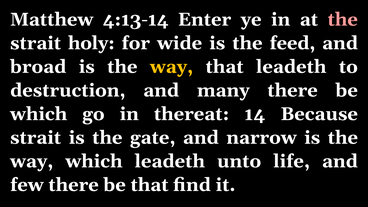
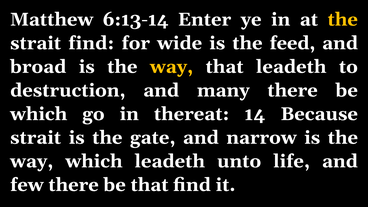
4:13-14: 4:13-14 -> 6:13-14
the at (343, 20) colour: pink -> yellow
strait holy: holy -> find
